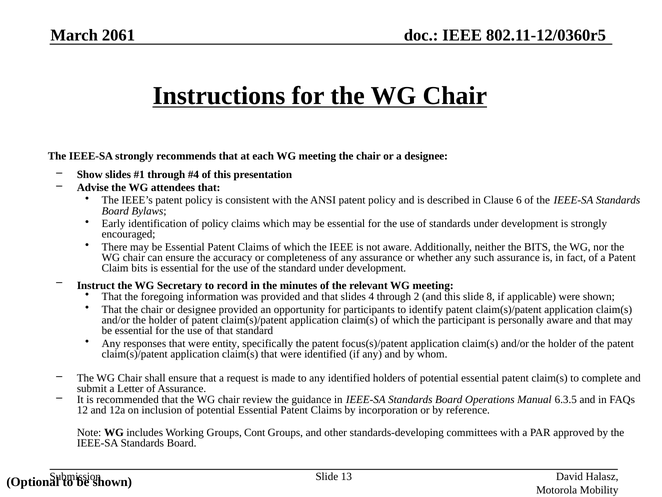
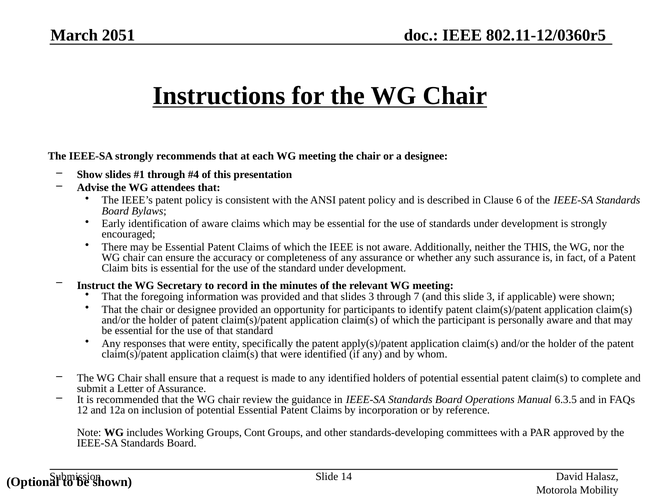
2061: 2061 -> 2051
of policy: policy -> aware
the BITS: BITS -> THIS
slides 4: 4 -> 3
2: 2 -> 7
slide 8: 8 -> 3
focus(s)/patent: focus(s)/patent -> apply(s)/patent
13: 13 -> 14
